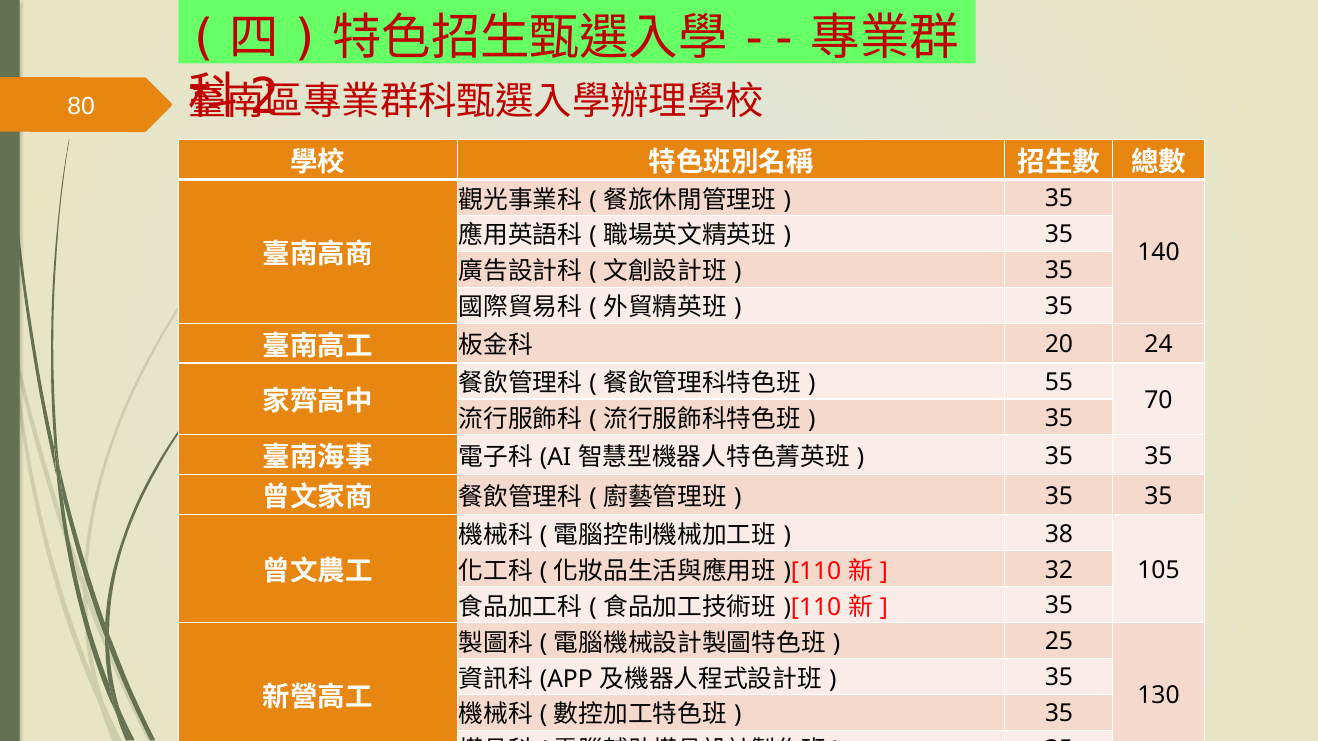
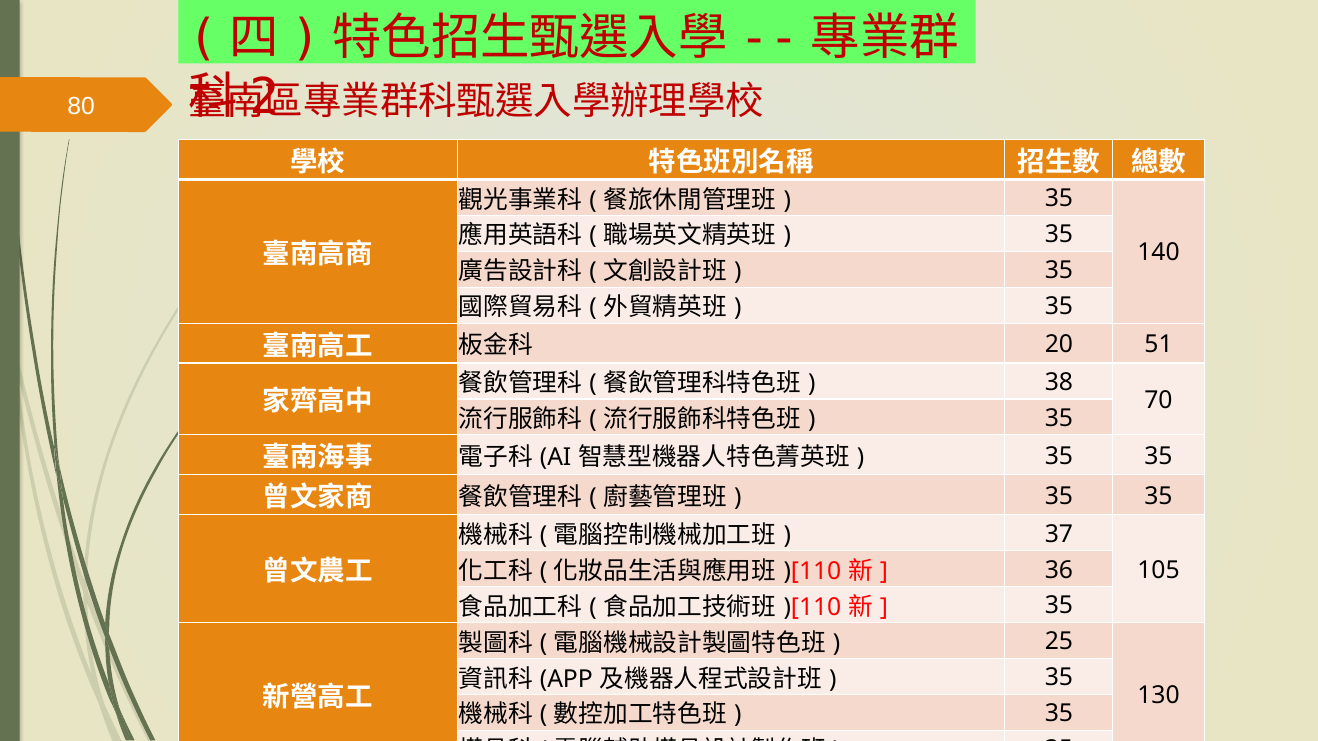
24: 24 -> 51
55: 55 -> 38
38: 38 -> 37
32: 32 -> 36
